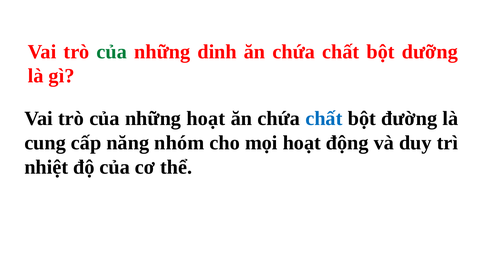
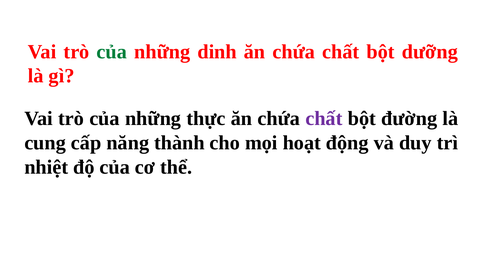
những hoạt: hoạt -> thực
chất at (324, 119) colour: blue -> purple
nhóm: nhóm -> thành
